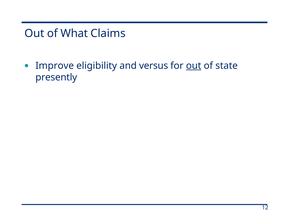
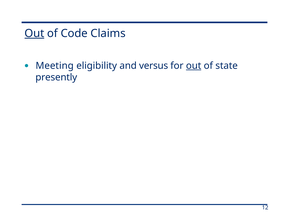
Out at (34, 33) underline: none -> present
What: What -> Code
Improve: Improve -> Meeting
